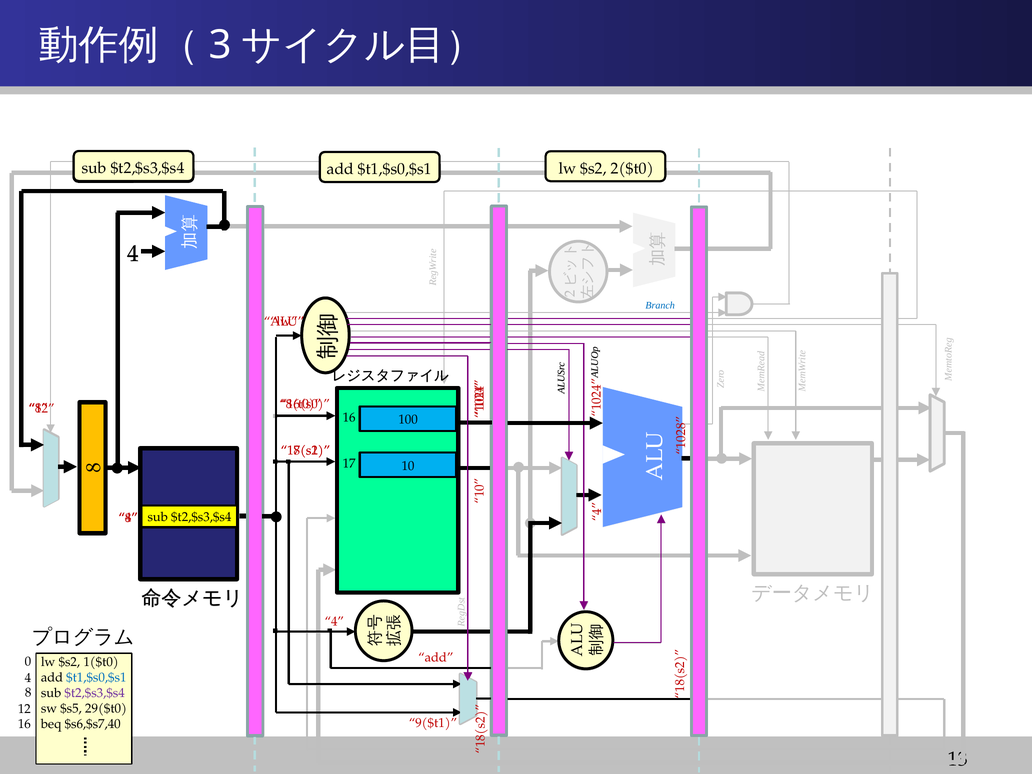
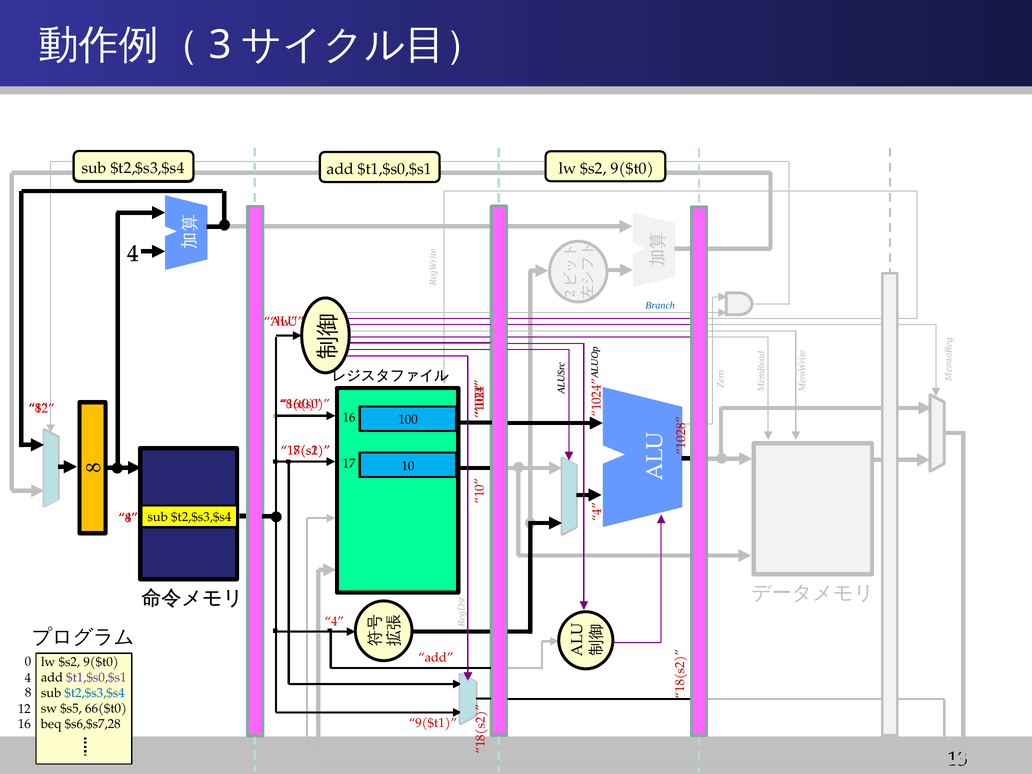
2($t0 at (632, 168): 2($t0 -> 9($t0
1($t0 at (101, 662): 1($t0 -> 9($t0
$t1,$s0,$s1 at (96, 677) colour: blue -> purple
$t2,$s3,$s4 at (95, 693) colour: purple -> blue
29($t0: 29($t0 -> 66($t0
$s6,$s7,40: $s6,$s7,40 -> $s6,$s7,28
